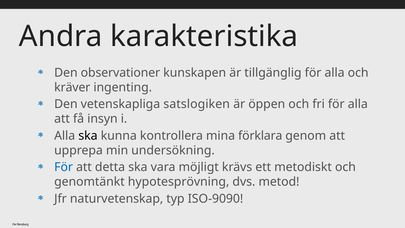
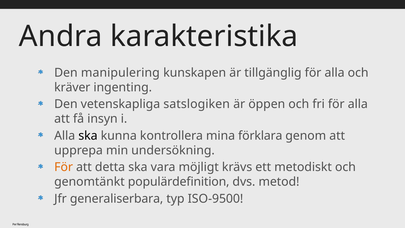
observationer: observationer -> manipulering
För at (64, 167) colour: blue -> orange
hypotesprövning: hypotesprövning -> populärdefinition
naturvetenskap: naturvetenskap -> generaliserbara
ISO-9090: ISO-9090 -> ISO-9500
